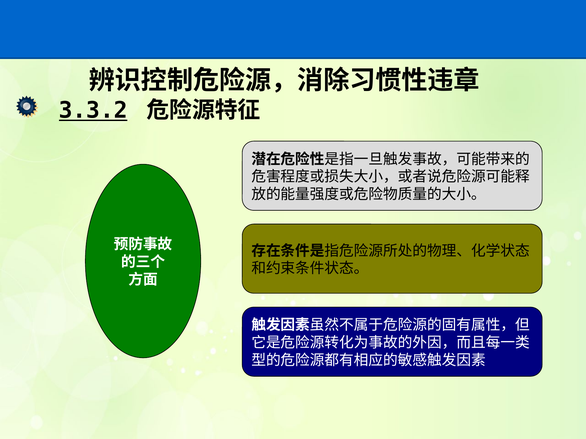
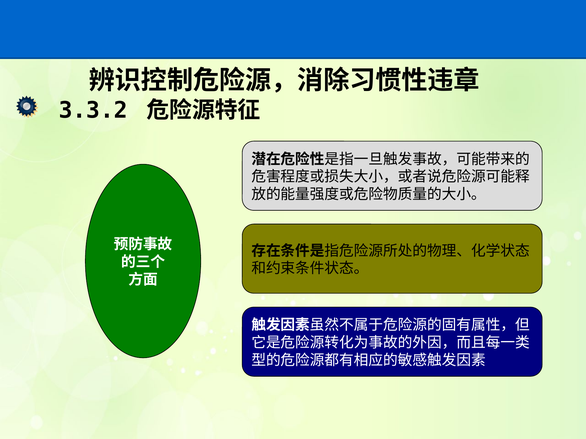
3.3.2 underline: present -> none
